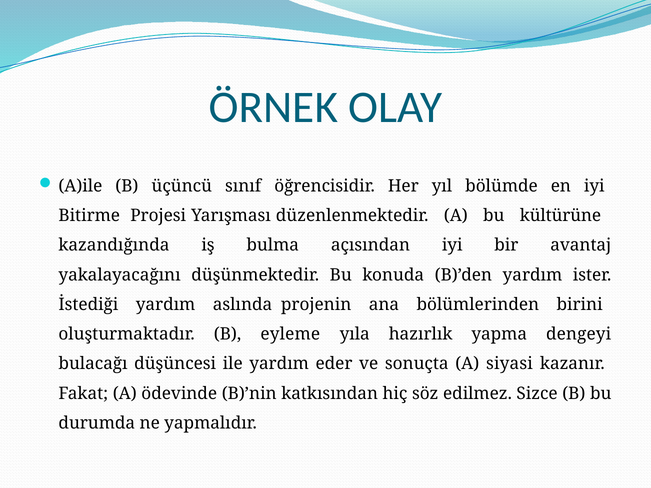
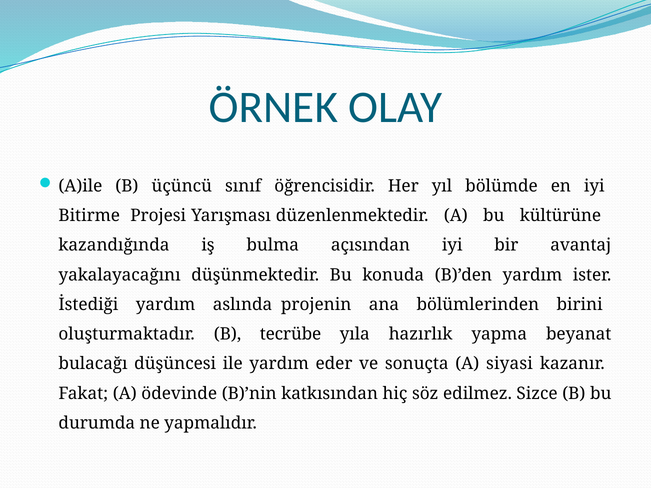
eyleme: eyleme -> tecrübe
dengeyi: dengeyi -> beyanat
